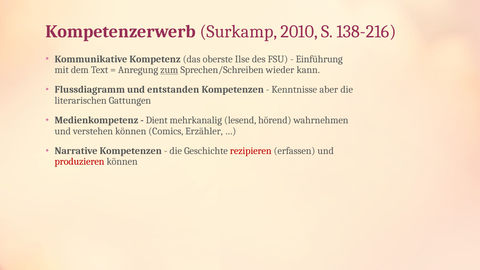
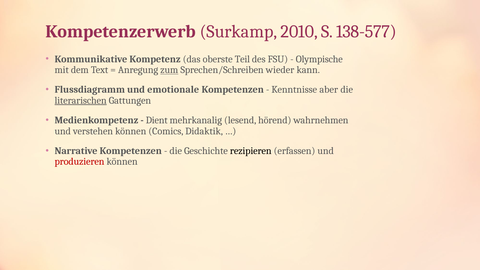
138-216: 138-216 -> 138-577
Ilse: Ilse -> Teil
Einführung: Einführung -> Olympische
entstanden: entstanden -> emotionale
literarischen underline: none -> present
Erzähler: Erzähler -> Didaktik
rezipieren colour: red -> black
